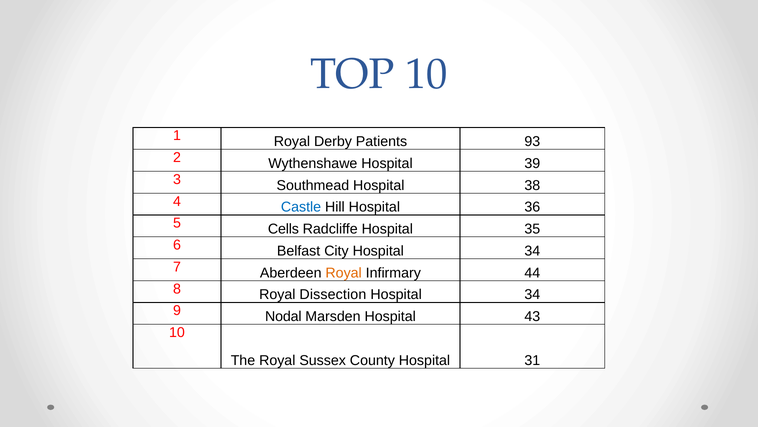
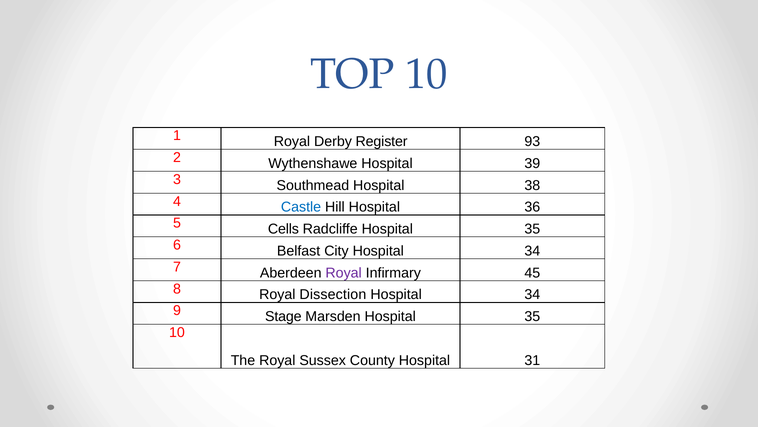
Patients: Patients -> Register
Royal at (344, 273) colour: orange -> purple
44: 44 -> 45
Nodal: Nodal -> Stage
Marsden Hospital 43: 43 -> 35
